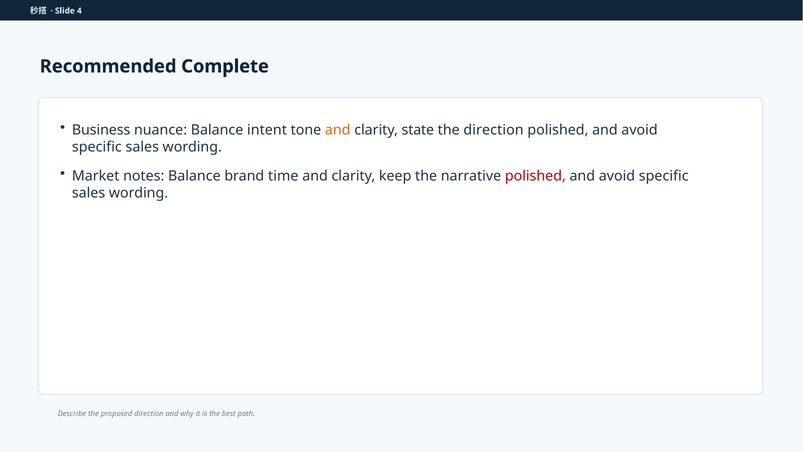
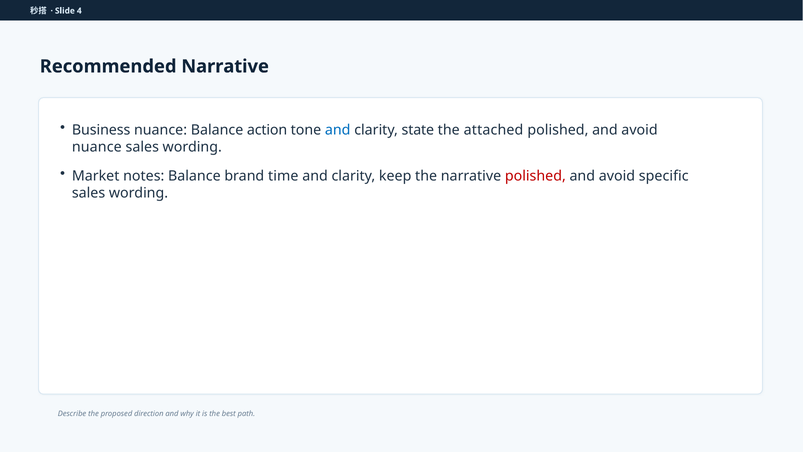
Recommended Complete: Complete -> Narrative
intent: intent -> action
and at (338, 130) colour: orange -> blue
the direction: direction -> attached
specific at (97, 147): specific -> nuance
